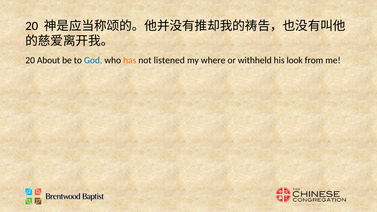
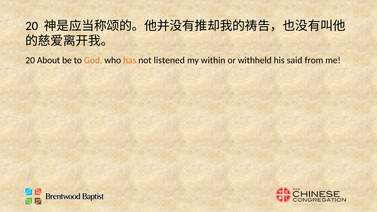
God colour: blue -> orange
where: where -> within
look: look -> said
